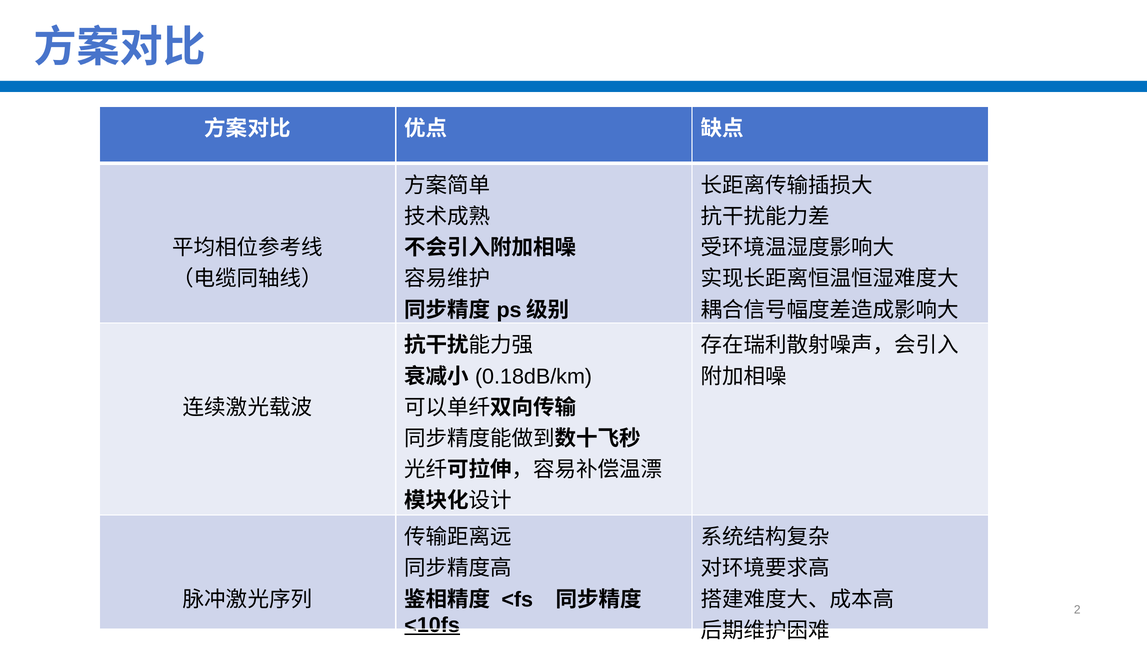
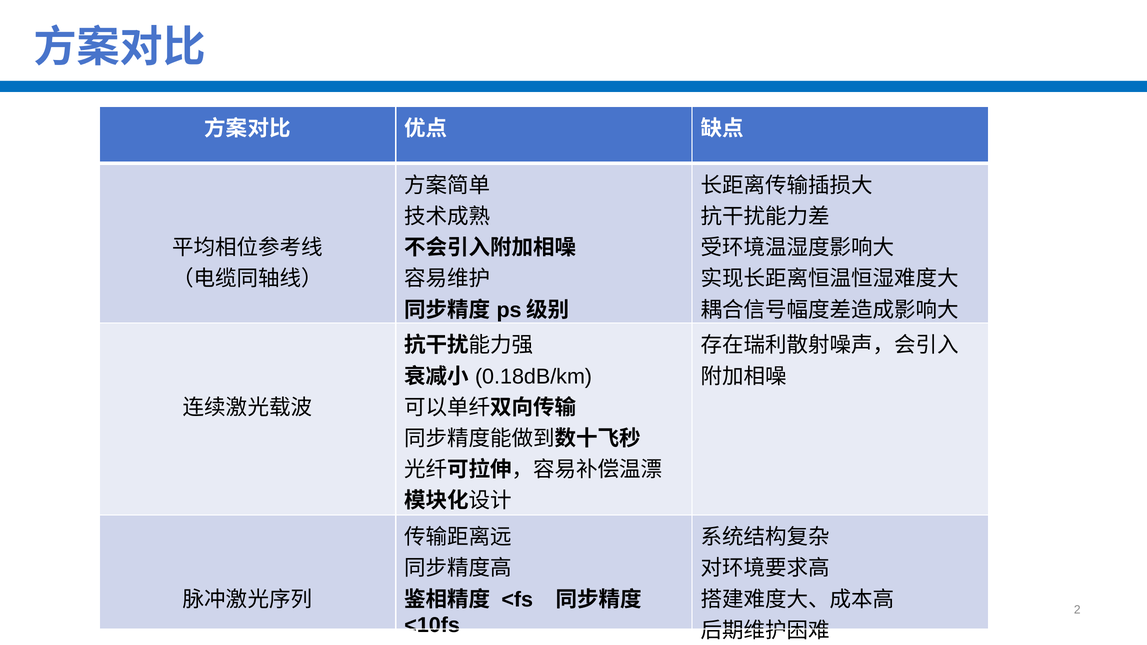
<10fs underline: present -> none
